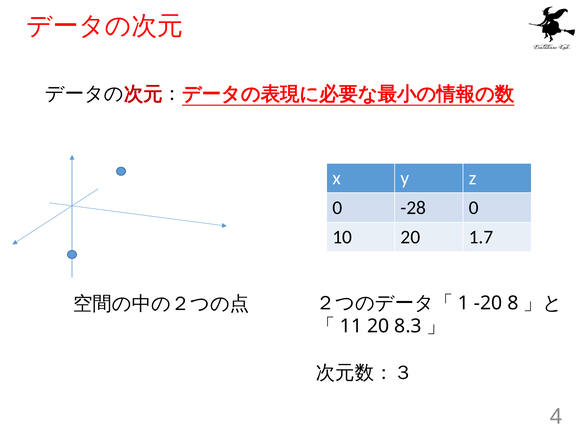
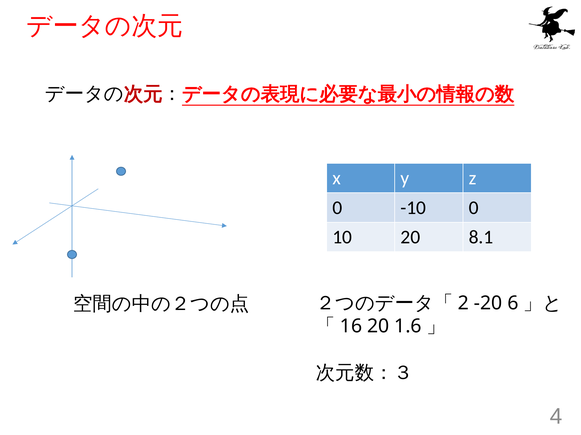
-28: -28 -> -10
1.7: 1.7 -> 8.1
1: 1 -> 2
8: 8 -> 6
11: 11 -> 16
8.3: 8.3 -> 1.6
